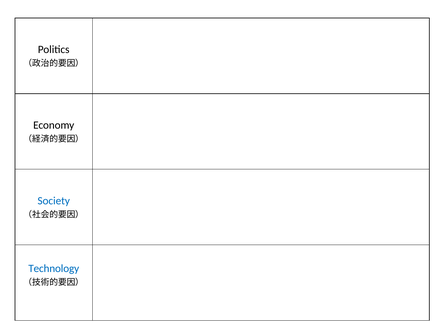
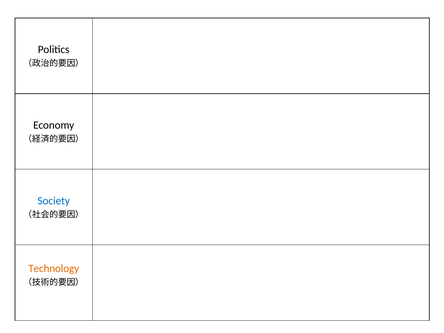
Technology colour: blue -> orange
